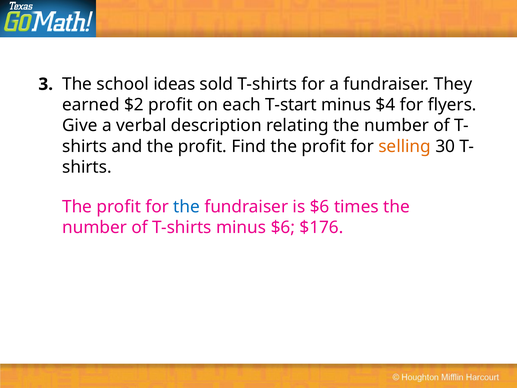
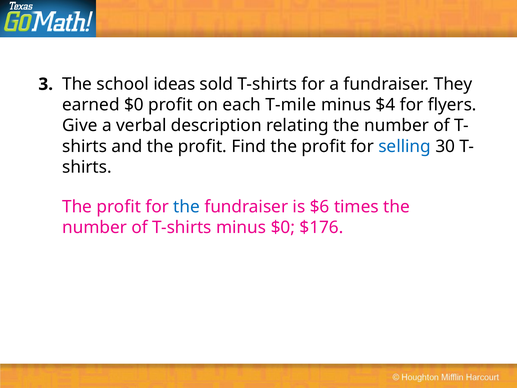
earned $2: $2 -> $0
T-start: T-start -> T-mile
selling colour: orange -> blue
minus $6: $6 -> $0
